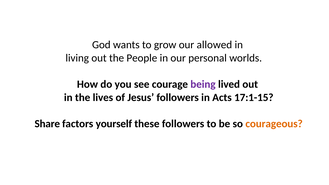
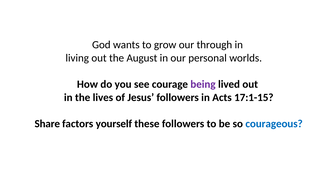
allowed: allowed -> through
People: People -> August
courageous colour: orange -> blue
